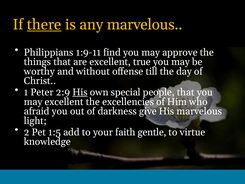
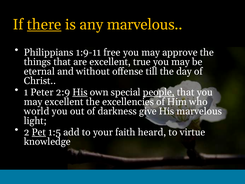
find: find -> free
worthy: worthy -> eternal
people underline: none -> present
afraid: afraid -> world
Pet underline: none -> present
gentle: gentle -> heard
